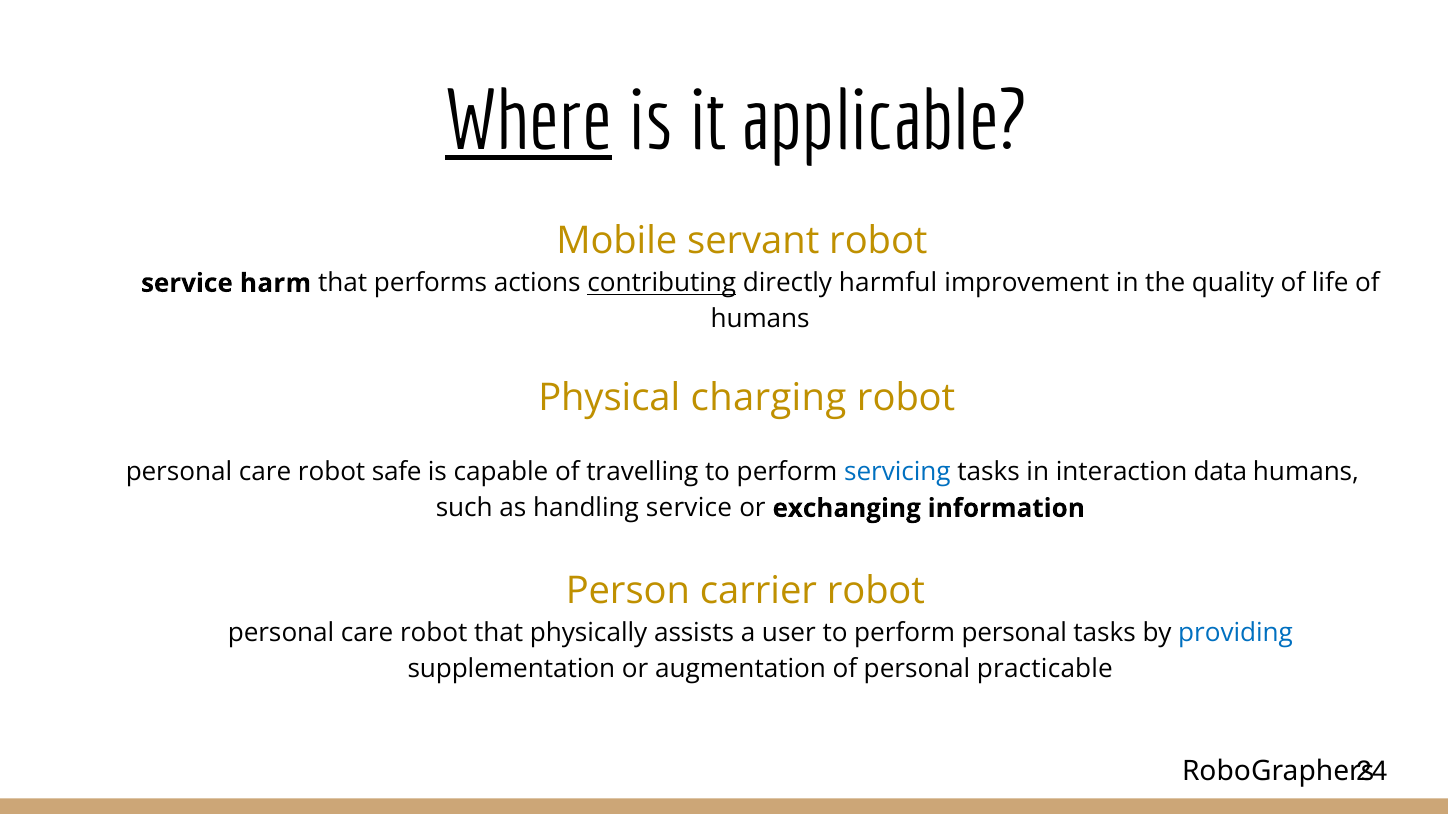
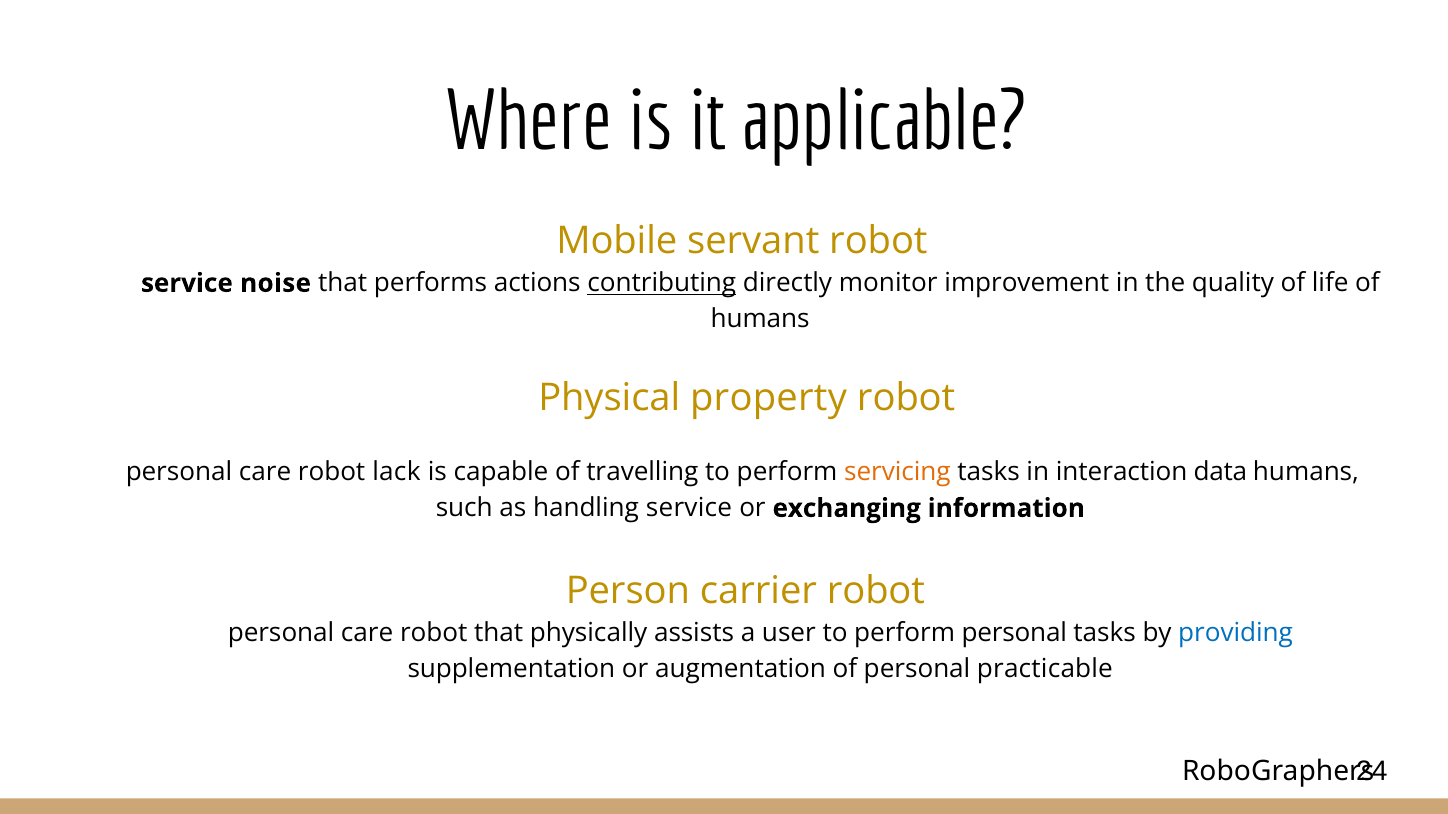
Where underline: present -> none
harm: harm -> noise
harmful: harmful -> monitor
charging: charging -> property
safe: safe -> lack
servicing colour: blue -> orange
